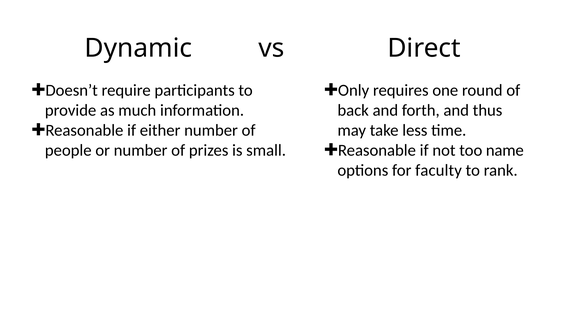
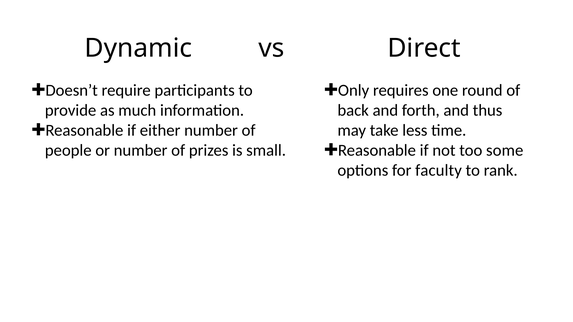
name: name -> some
